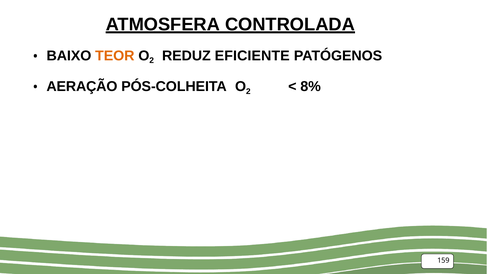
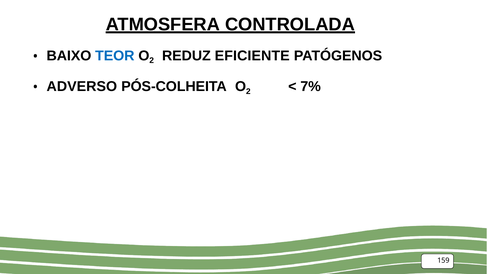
TEOR colour: orange -> blue
AERAÇÃO: AERAÇÃO -> ADVERSO
8%: 8% -> 7%
